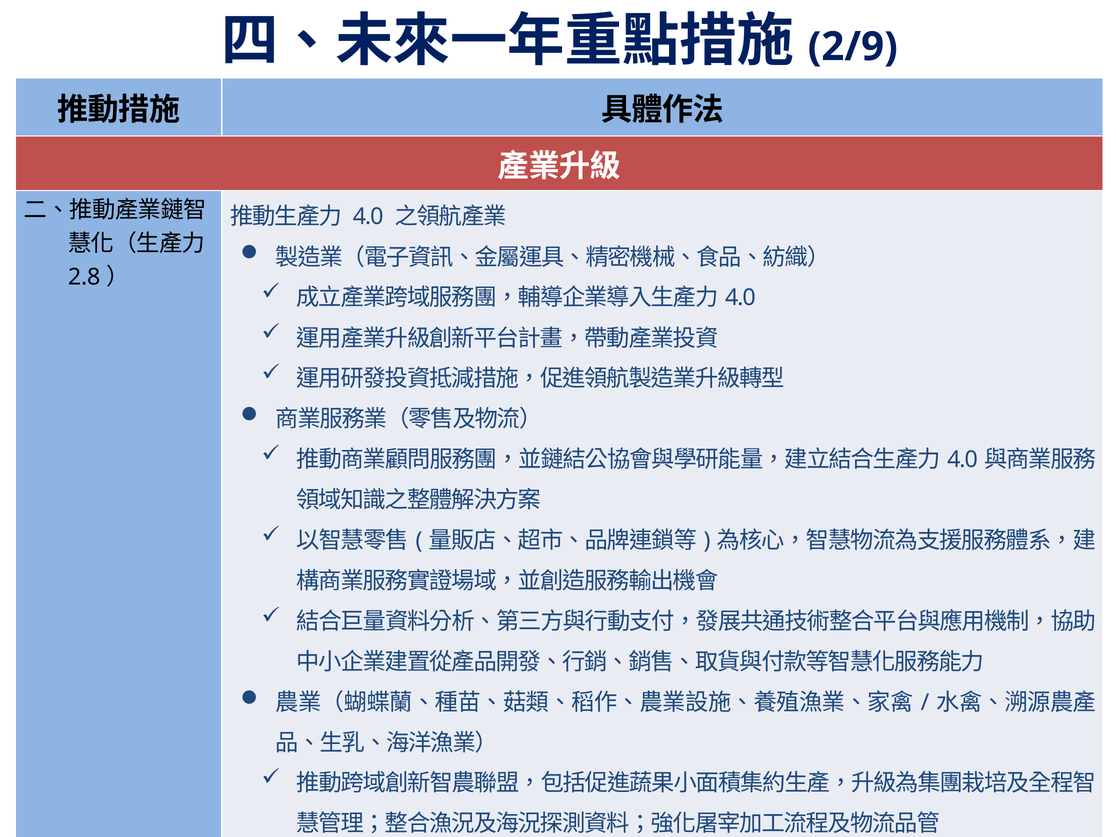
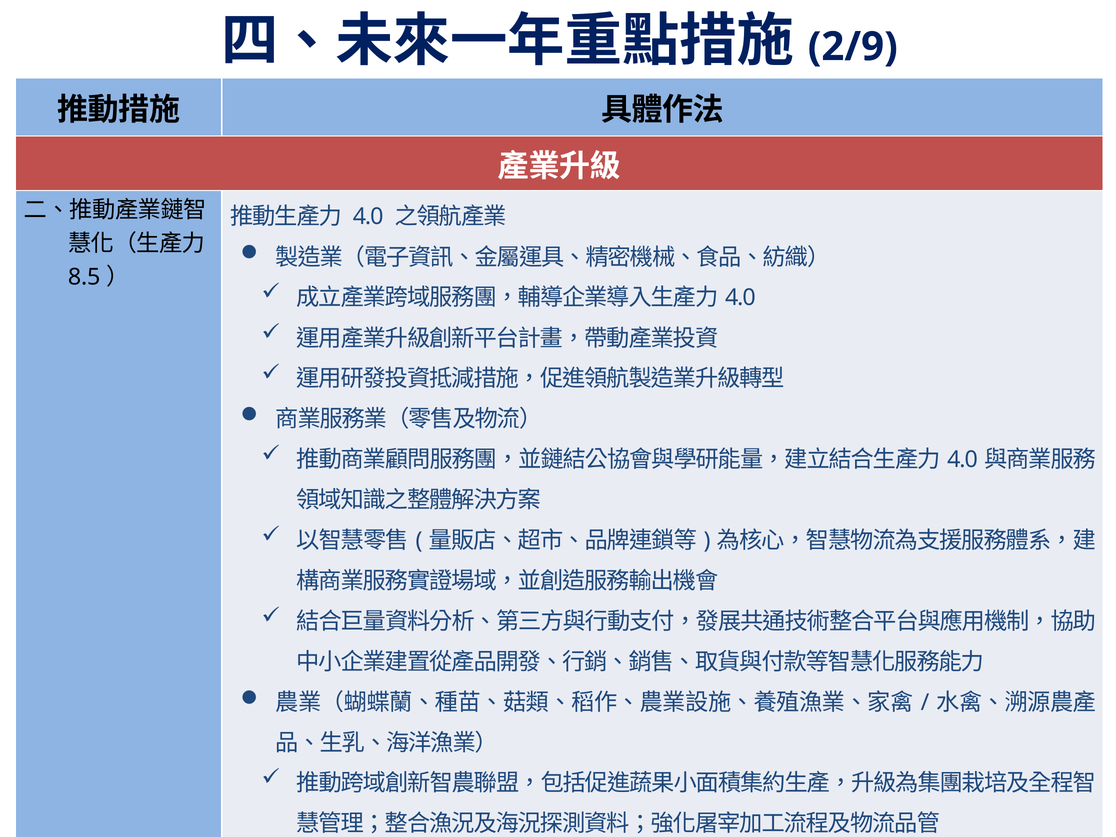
2.8: 2.8 -> 8.5
